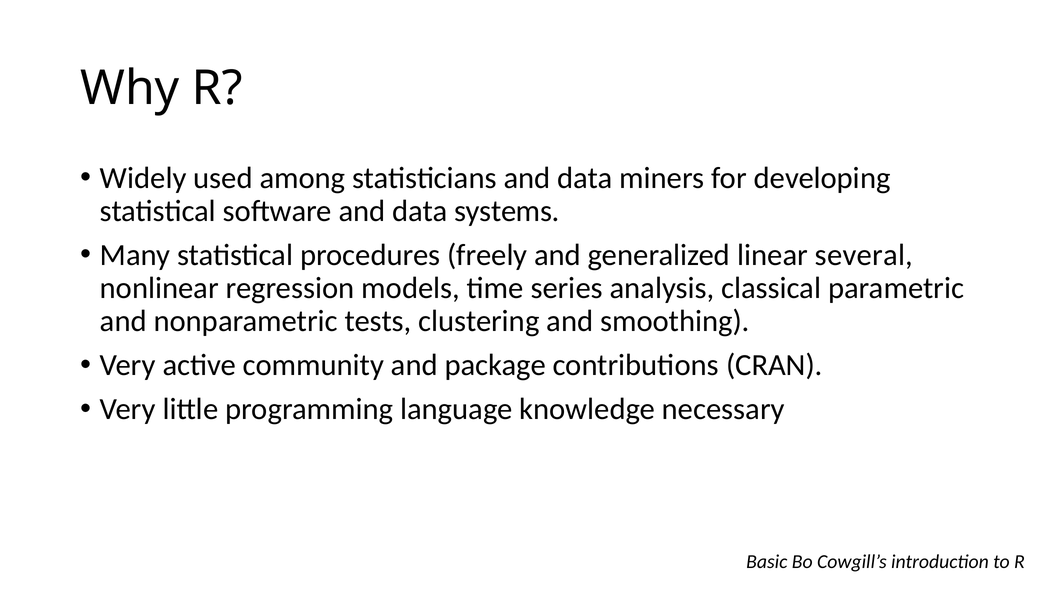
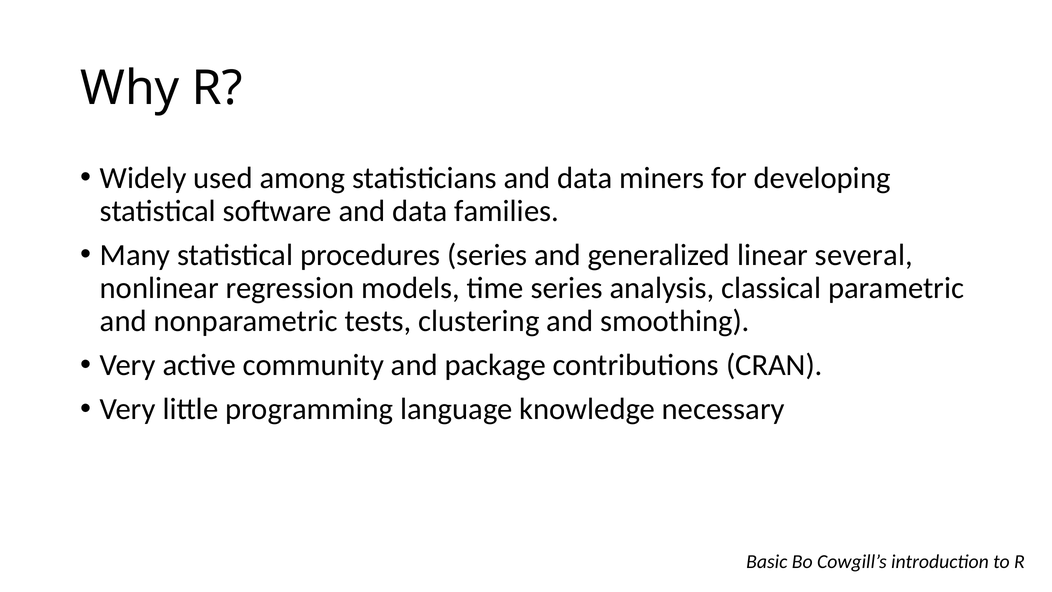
systems: systems -> families
procedures freely: freely -> series
